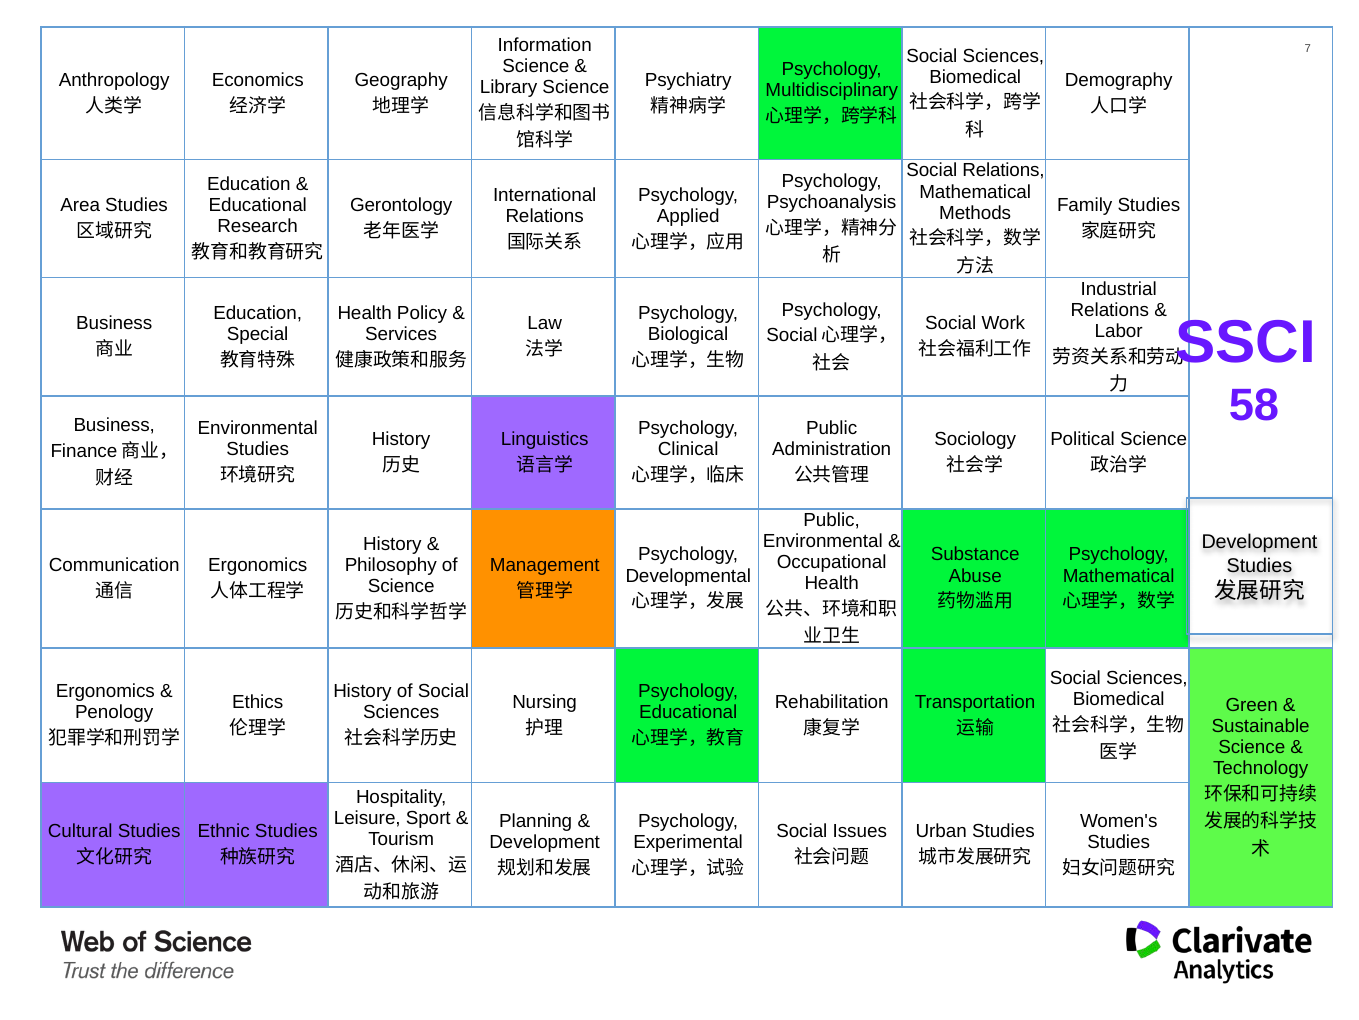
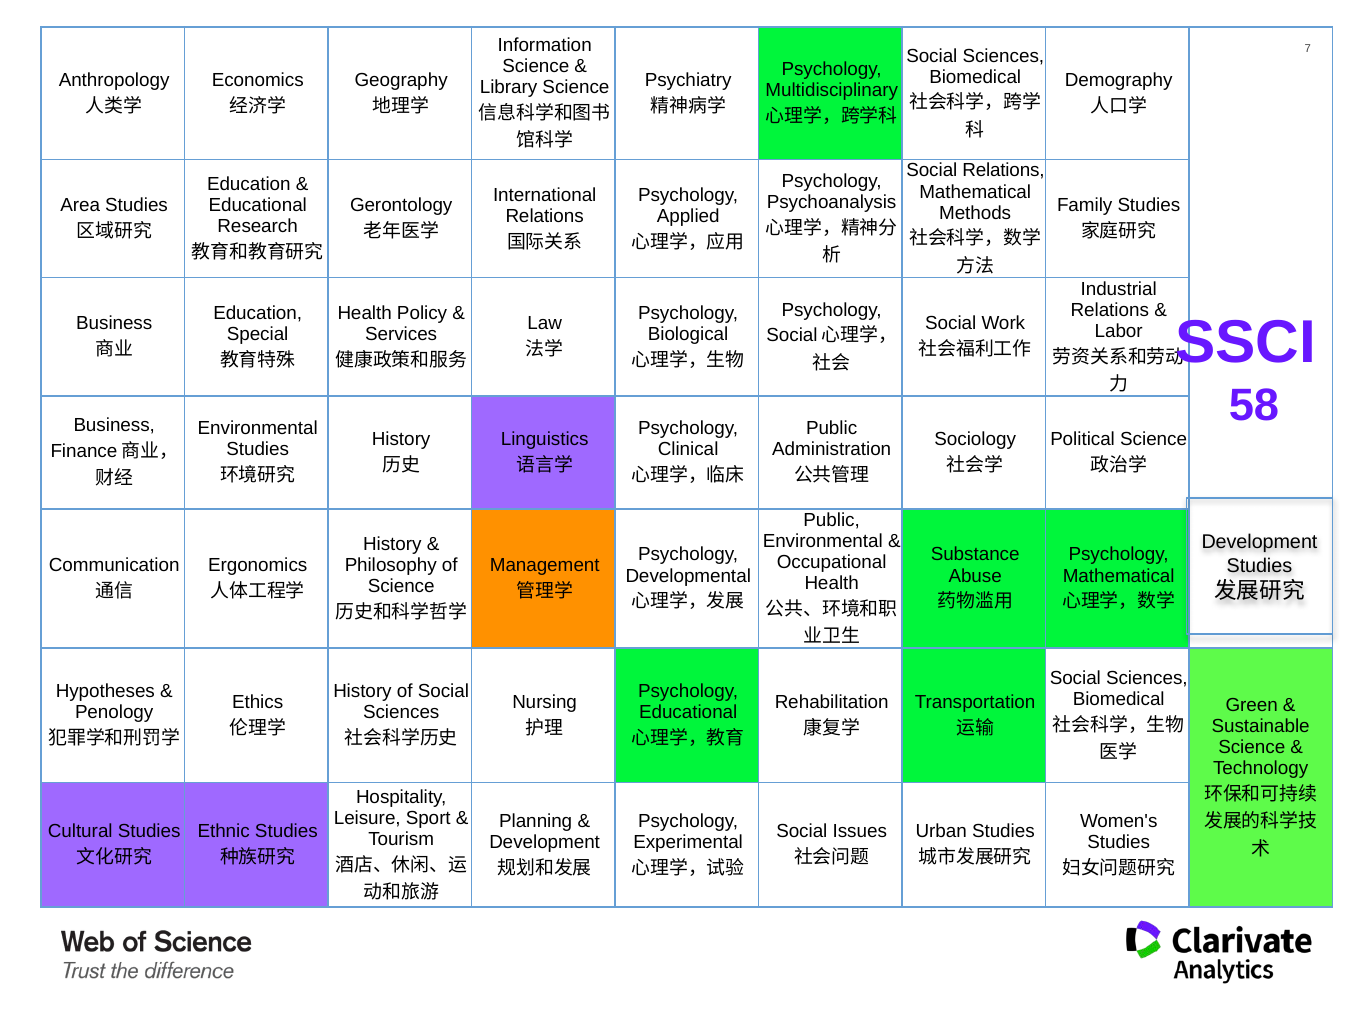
Ergonomics at (105, 691): Ergonomics -> Hypotheses
